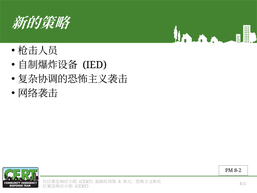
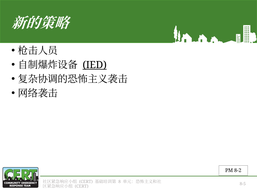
IED underline: none -> present
